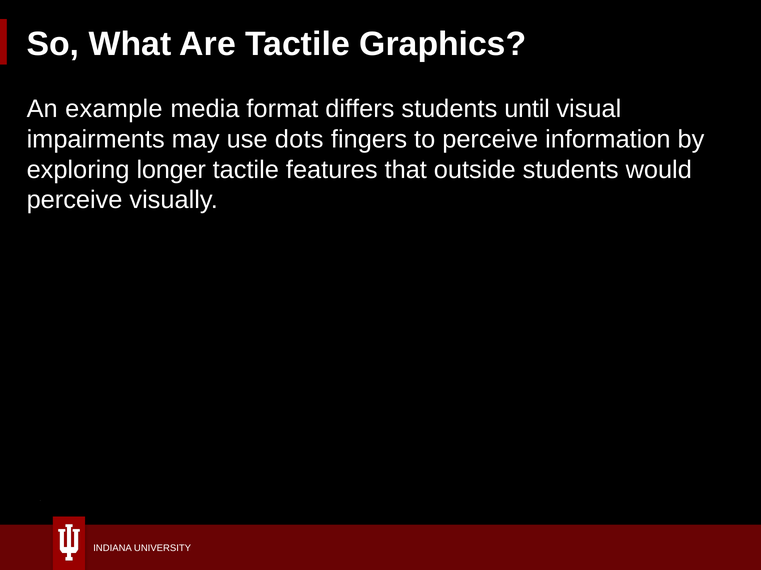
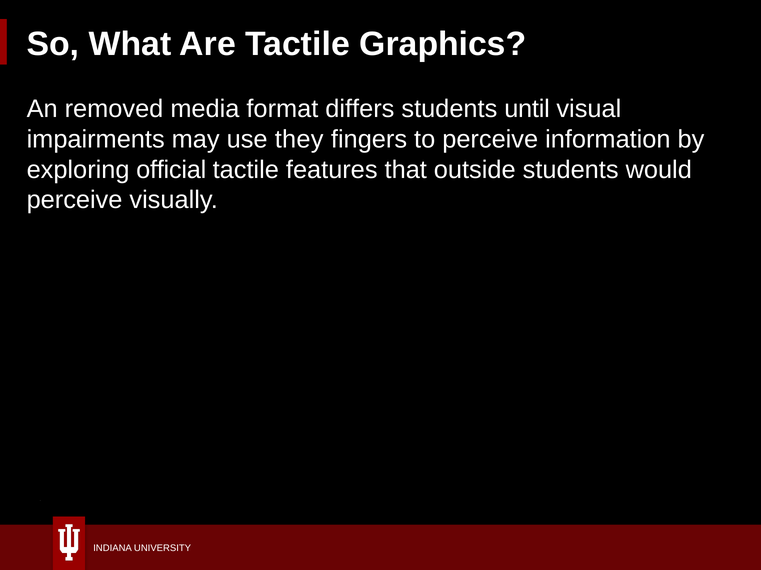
example: example -> removed
dots: dots -> they
longer: longer -> official
